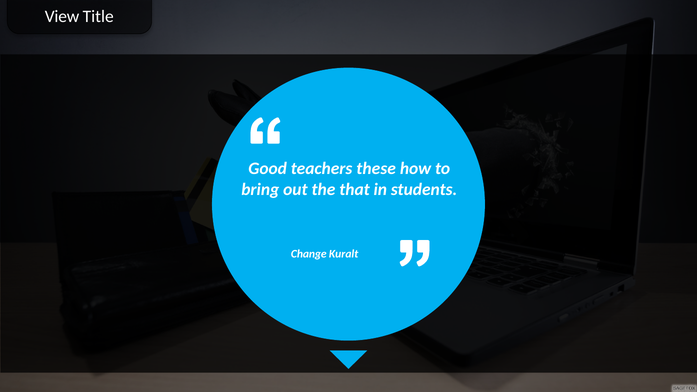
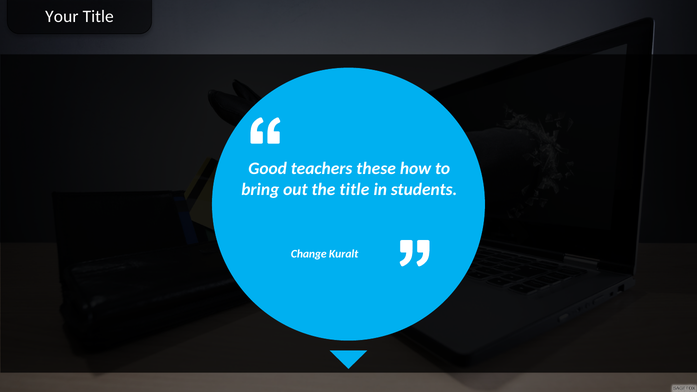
View: View -> Your
the that: that -> title
